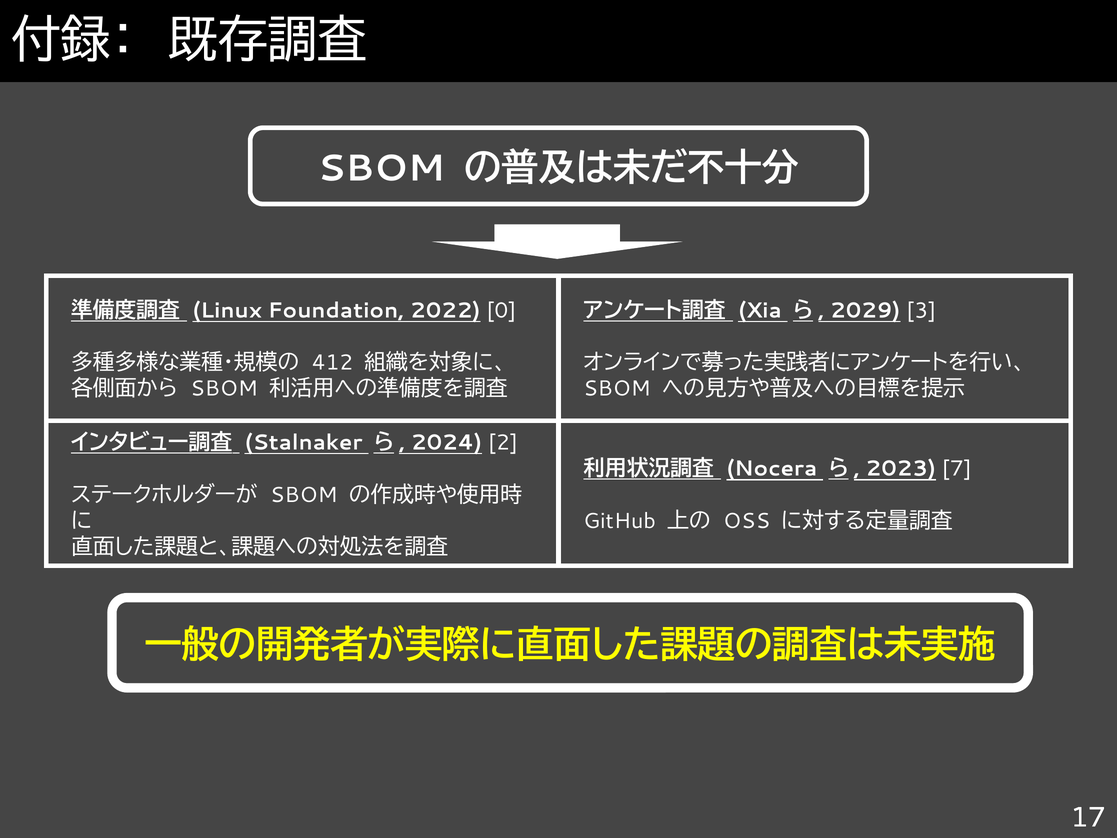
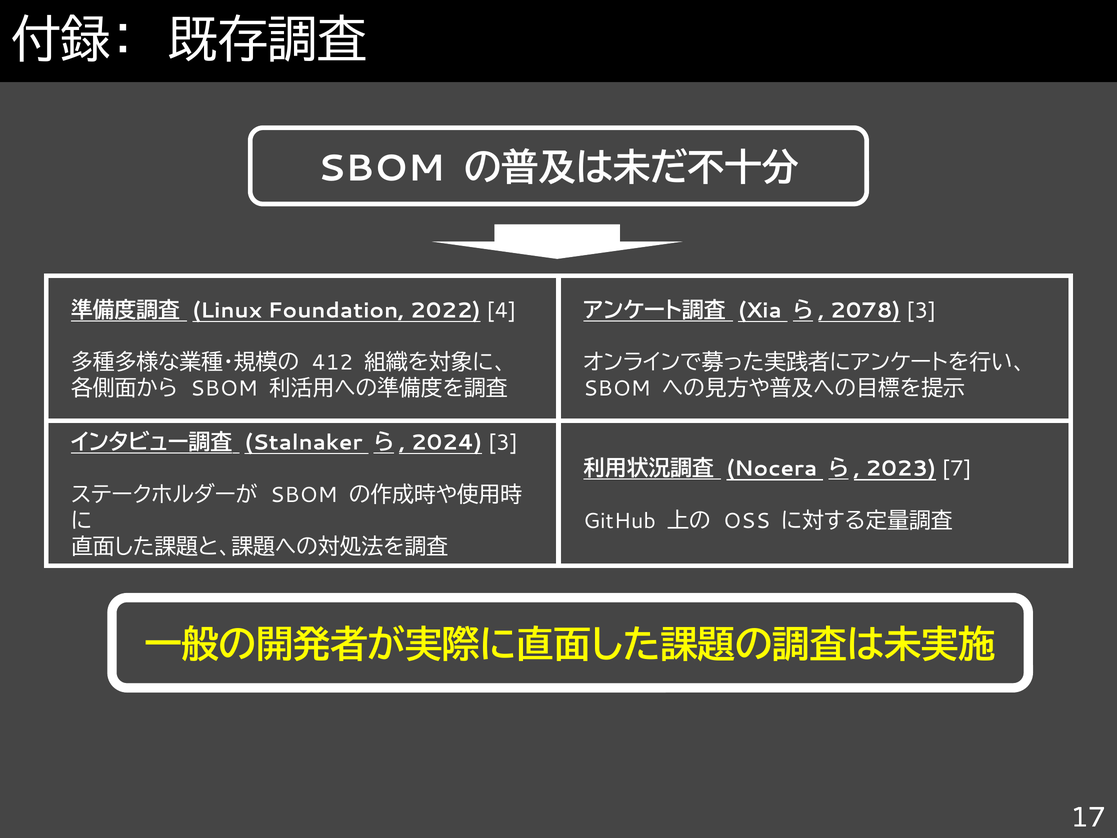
0: 0 -> 4
2029: 2029 -> 2078
2024 2: 2 -> 3
